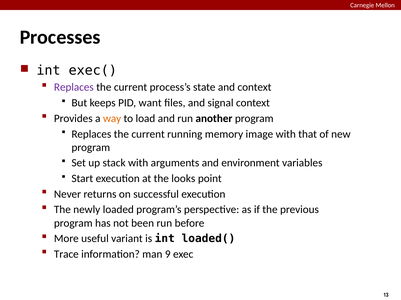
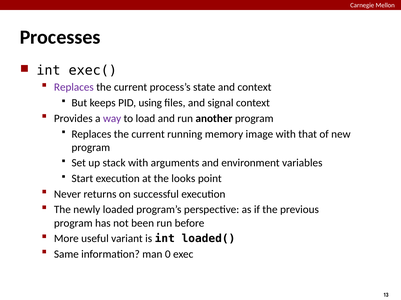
want: want -> using
way colour: orange -> purple
Trace: Trace -> Same
9: 9 -> 0
